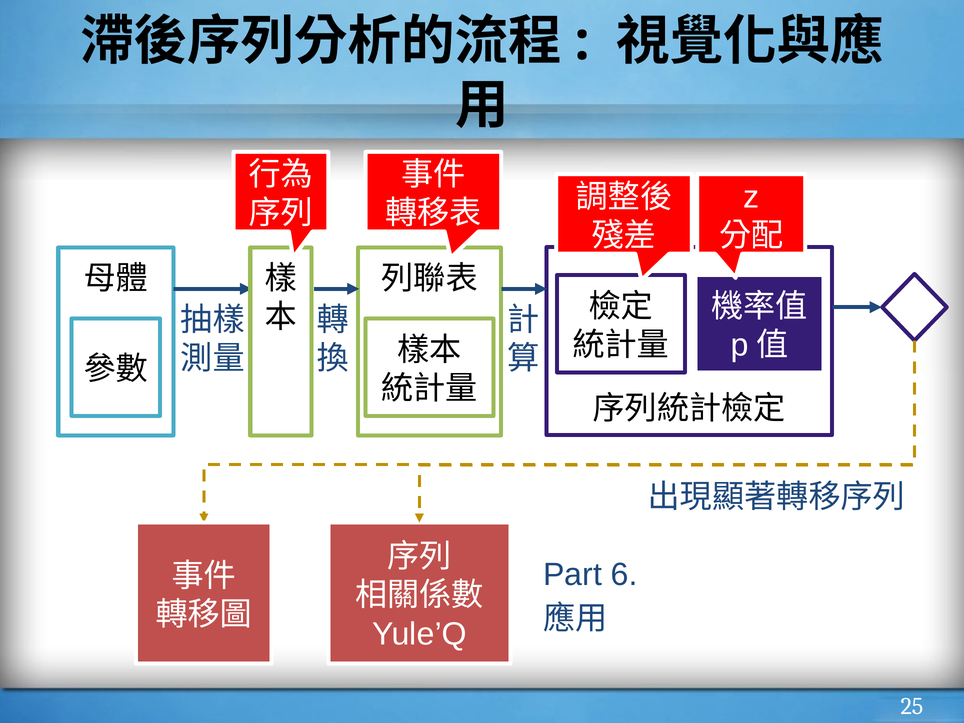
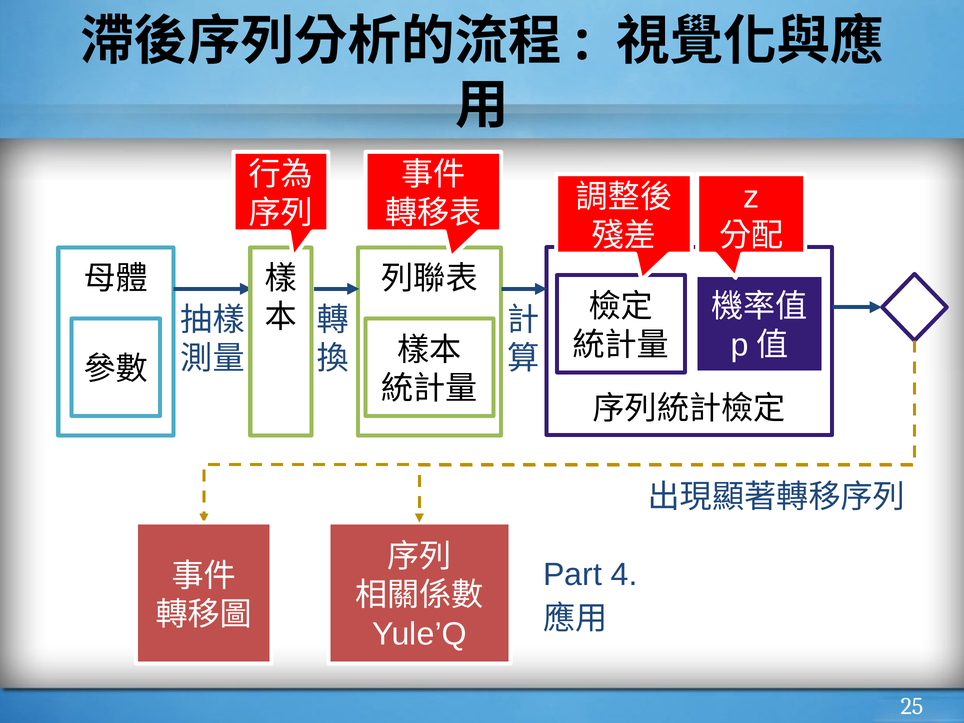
6: 6 -> 4
